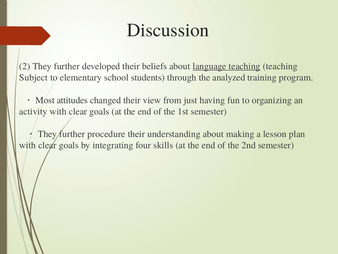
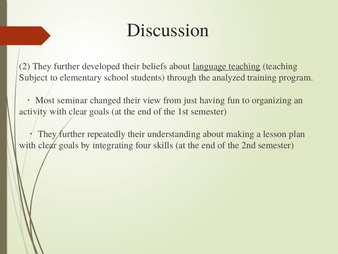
attitudes: attitudes -> seminar
procedure: procedure -> repeatedly
